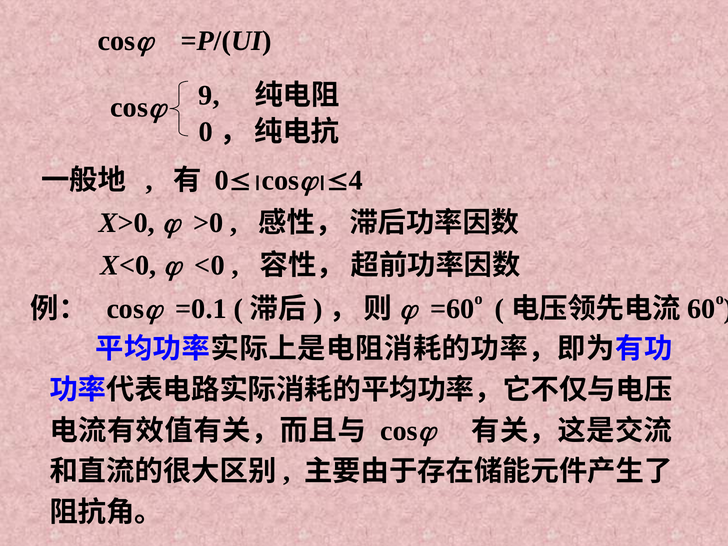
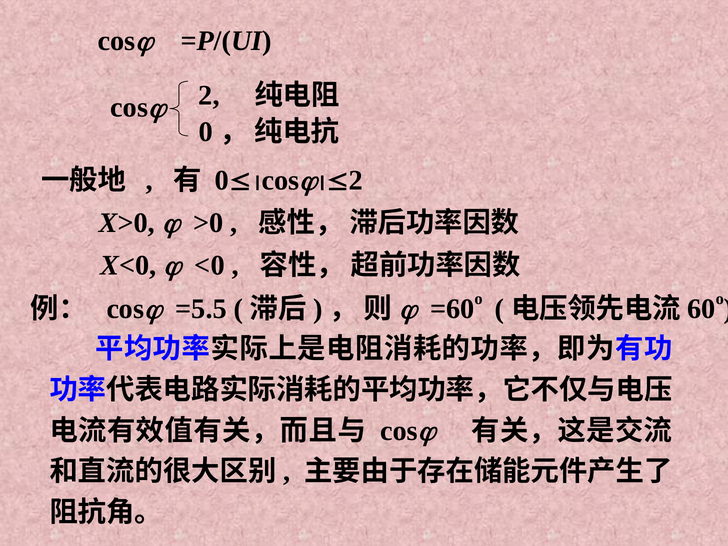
9 at (209, 95): 9 -> 2
4 at (356, 180): 4 -> 2
=0.1: =0.1 -> =5.5
